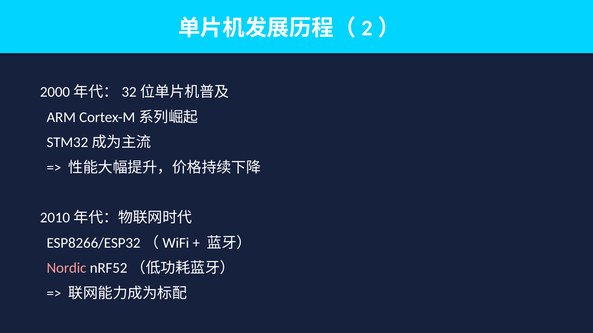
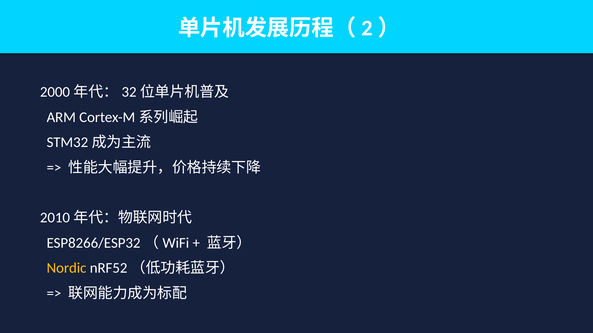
Nordic colour: pink -> yellow
